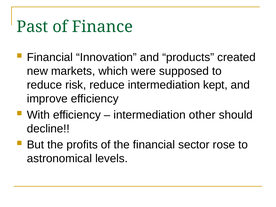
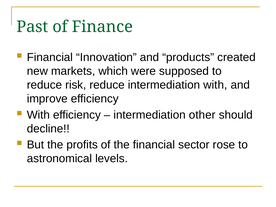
intermediation kept: kept -> with
